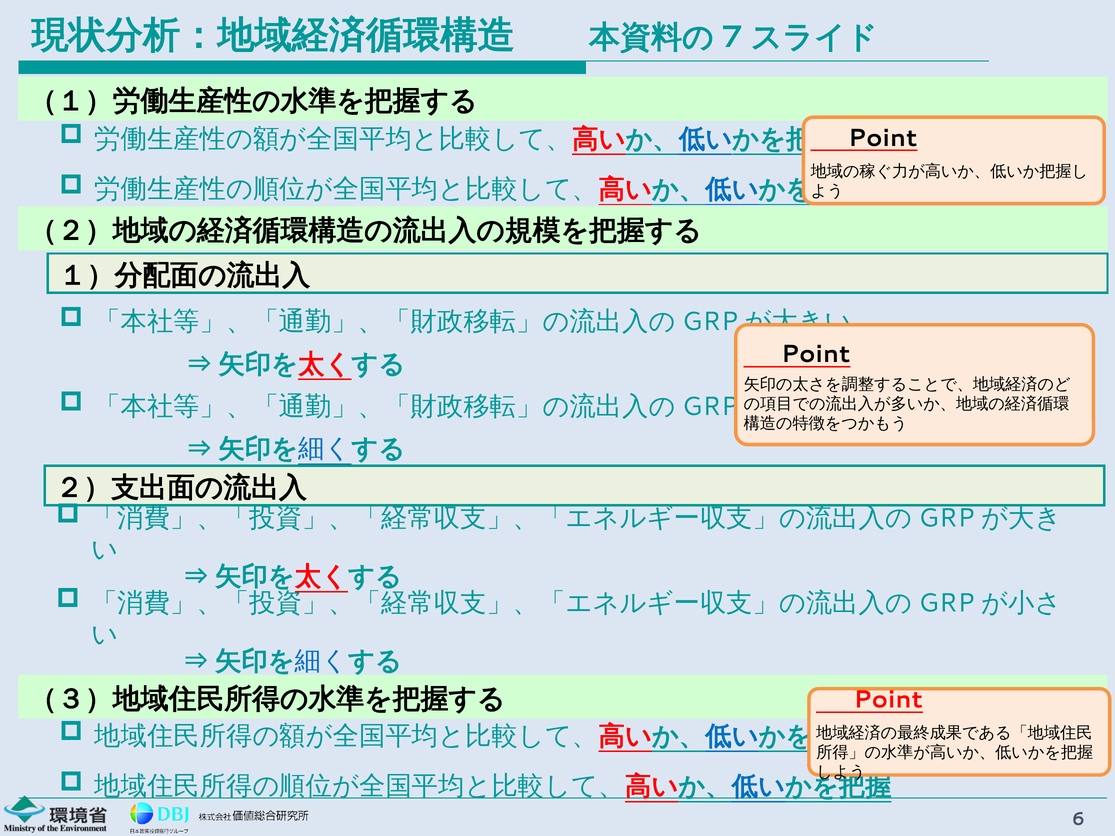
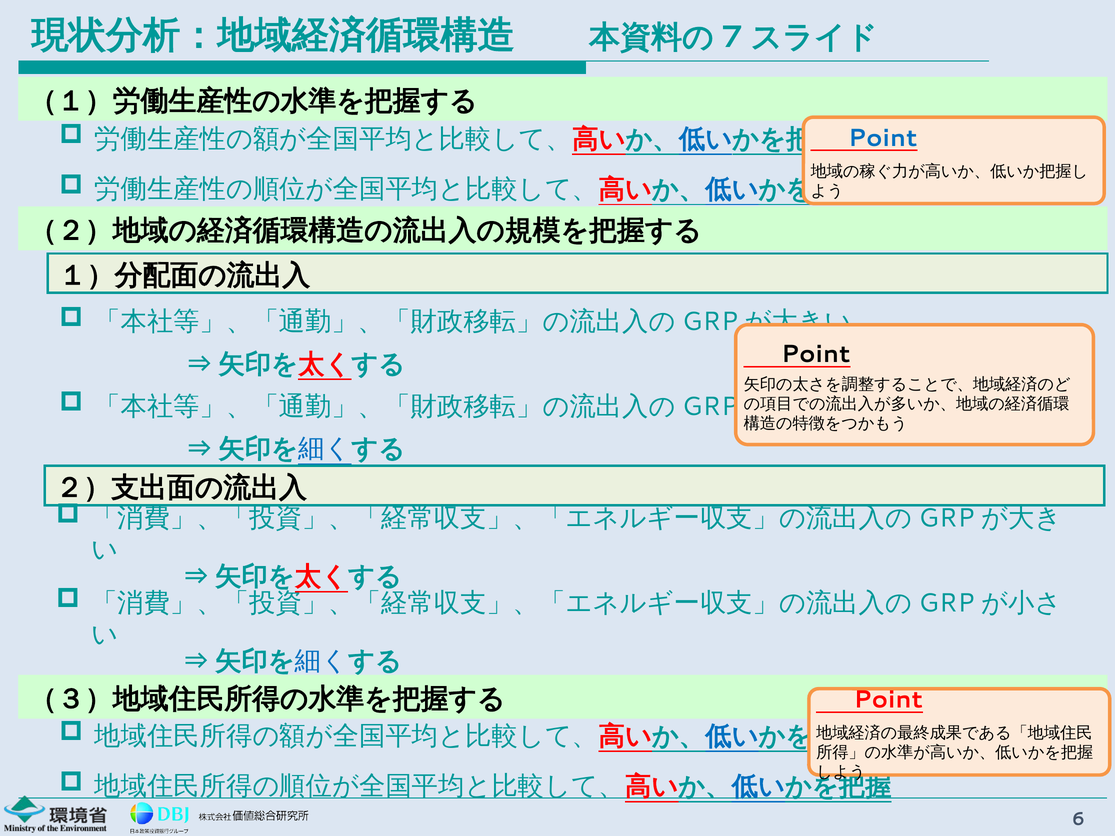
Point at (883, 138) colour: black -> blue
